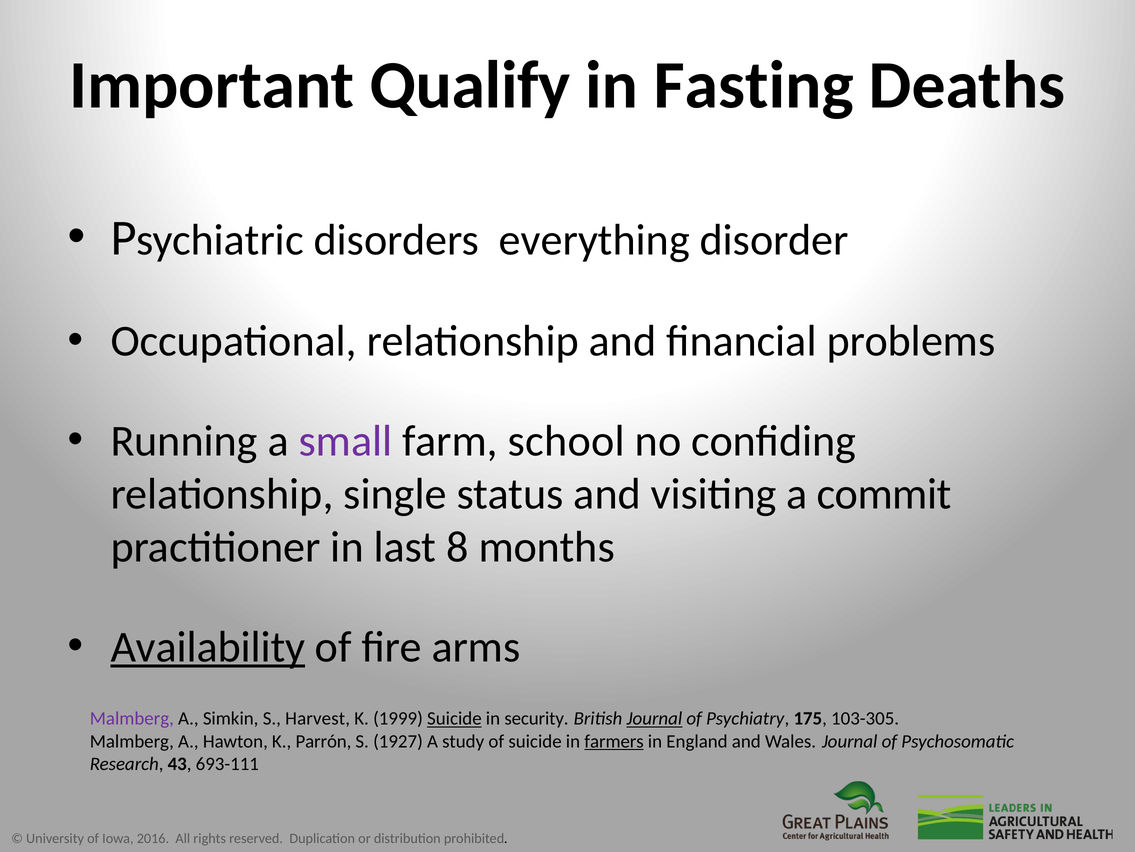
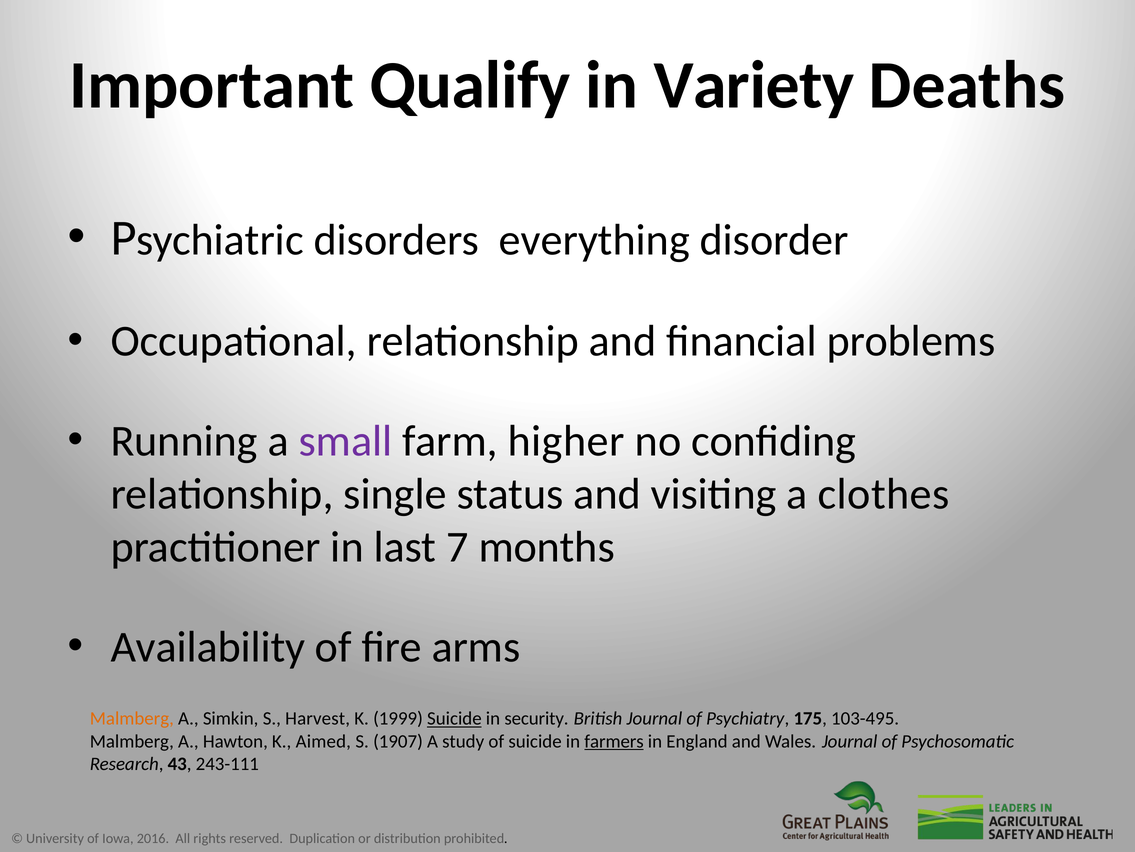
Fasting: Fasting -> Variety
school: school -> higher
commit: commit -> clothes
8: 8 -> 7
Availability underline: present -> none
Malmberg at (132, 718) colour: purple -> orange
Journal at (654, 718) underline: present -> none
103-305: 103-305 -> 103-495
Parrón: Parrón -> Aimed
1927: 1927 -> 1907
693-111: 693-111 -> 243-111
